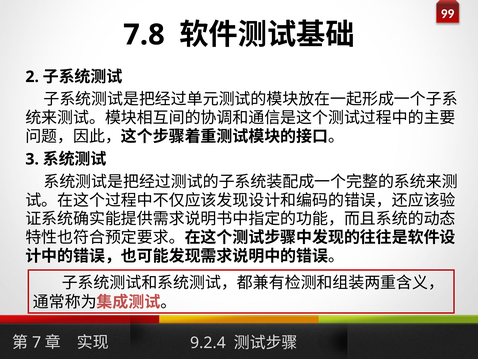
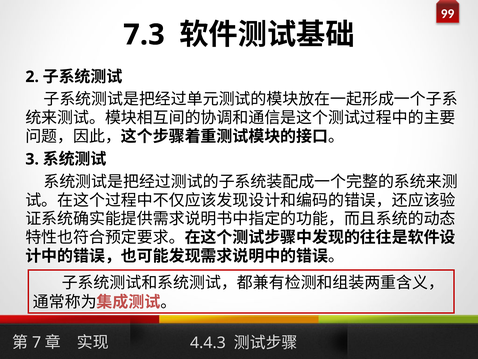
7.8: 7.8 -> 7.3
9.2.4: 9.2.4 -> 4.4.3
